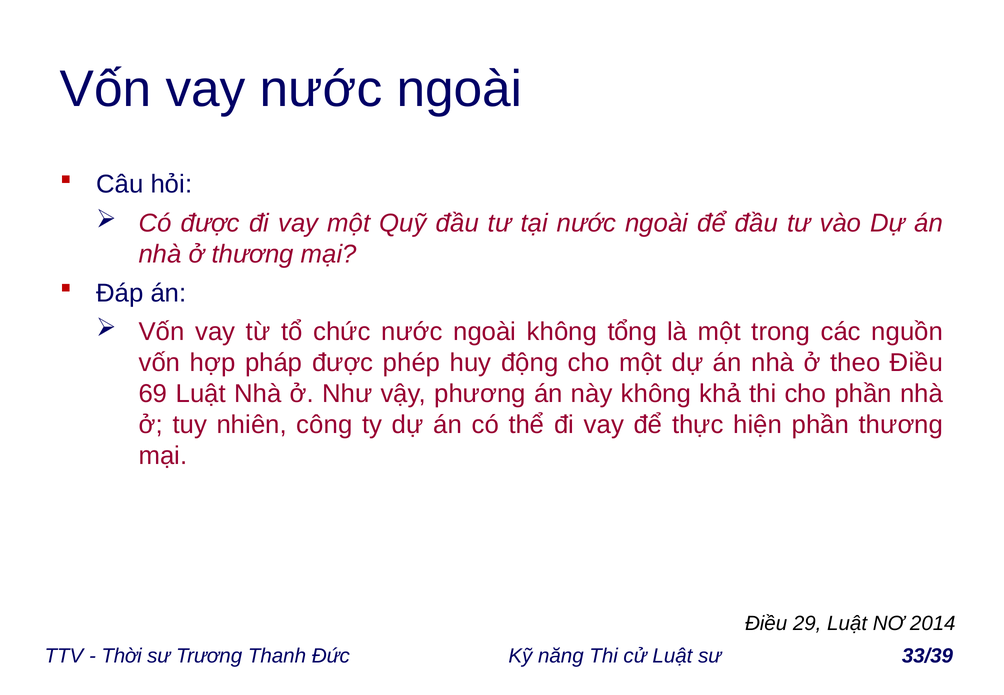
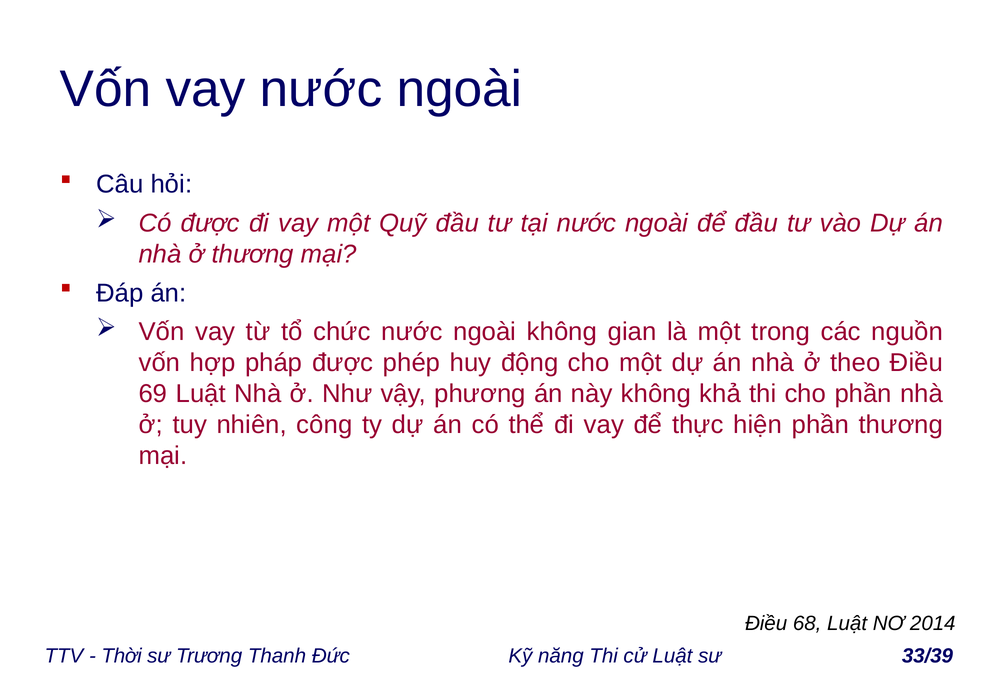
tổng: tổng -> gian
29: 29 -> 68
